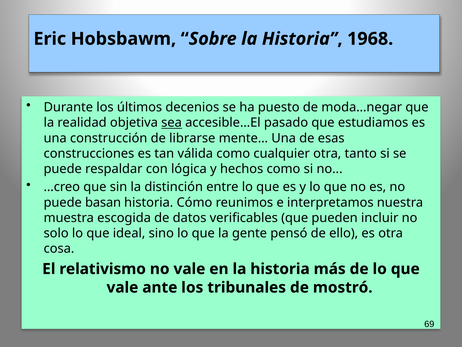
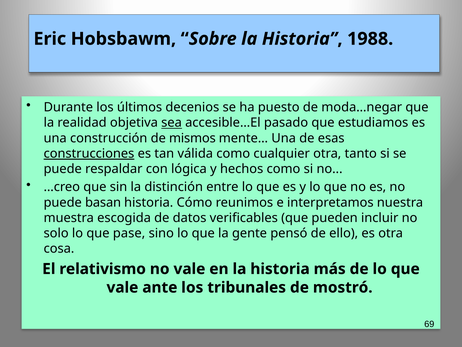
1968: 1968 -> 1988
librarse: librarse -> mismos
construcciones underline: none -> present
ideal: ideal -> pase
